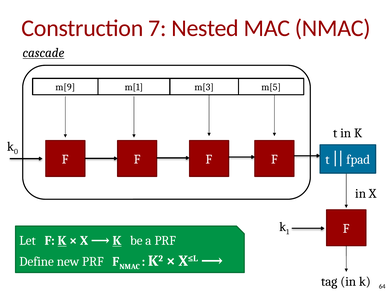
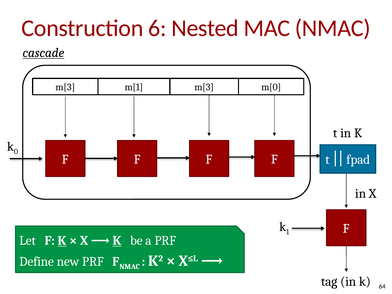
7: 7 -> 6
m[9 at (65, 87): m[9 -> m[3
m[5: m[5 -> m[0
